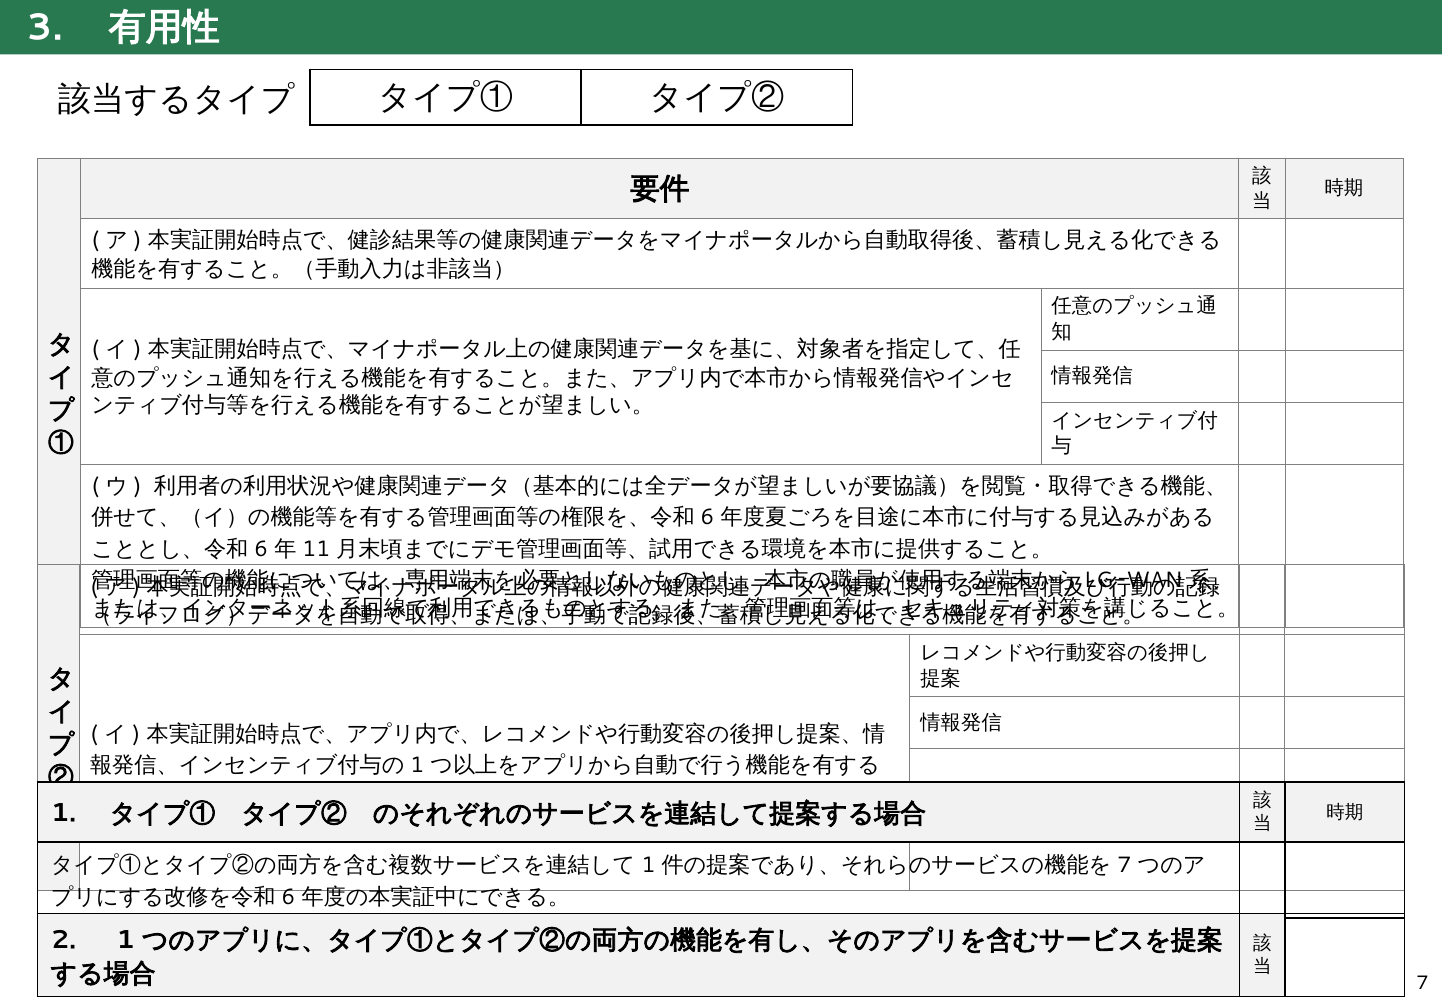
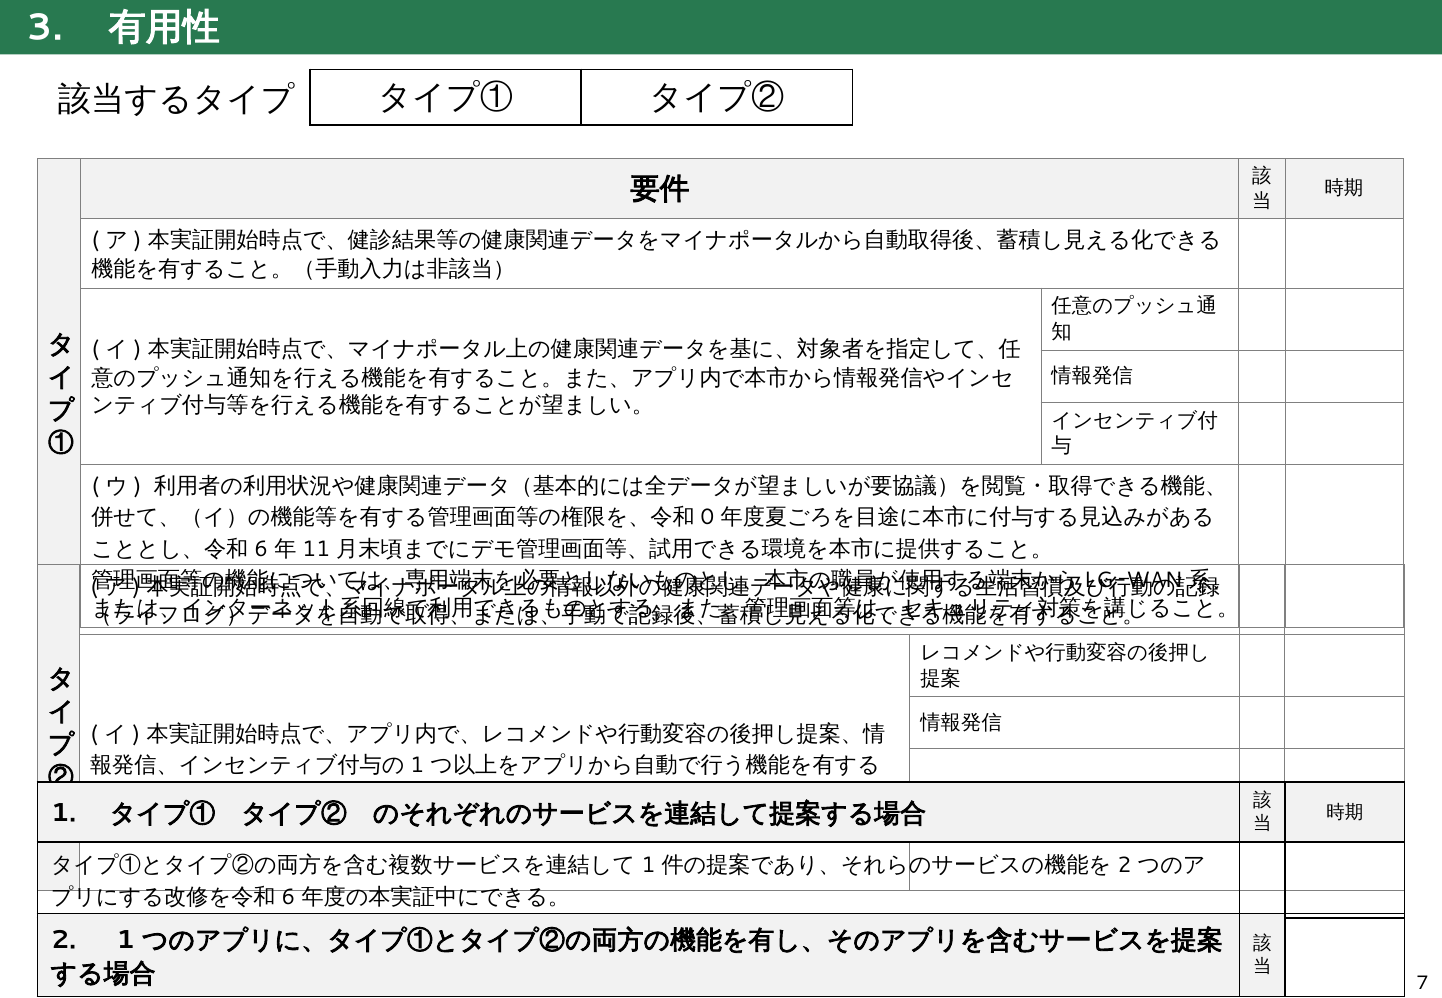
6 at (708, 518): 6 -> 0
7 at (1124, 866): 7 -> 2
